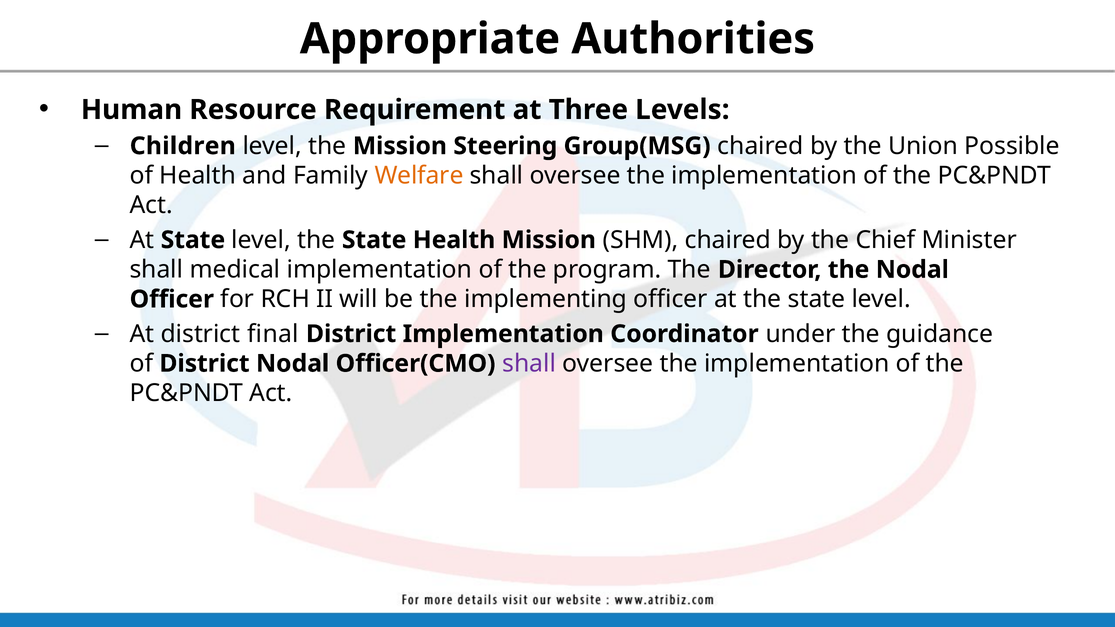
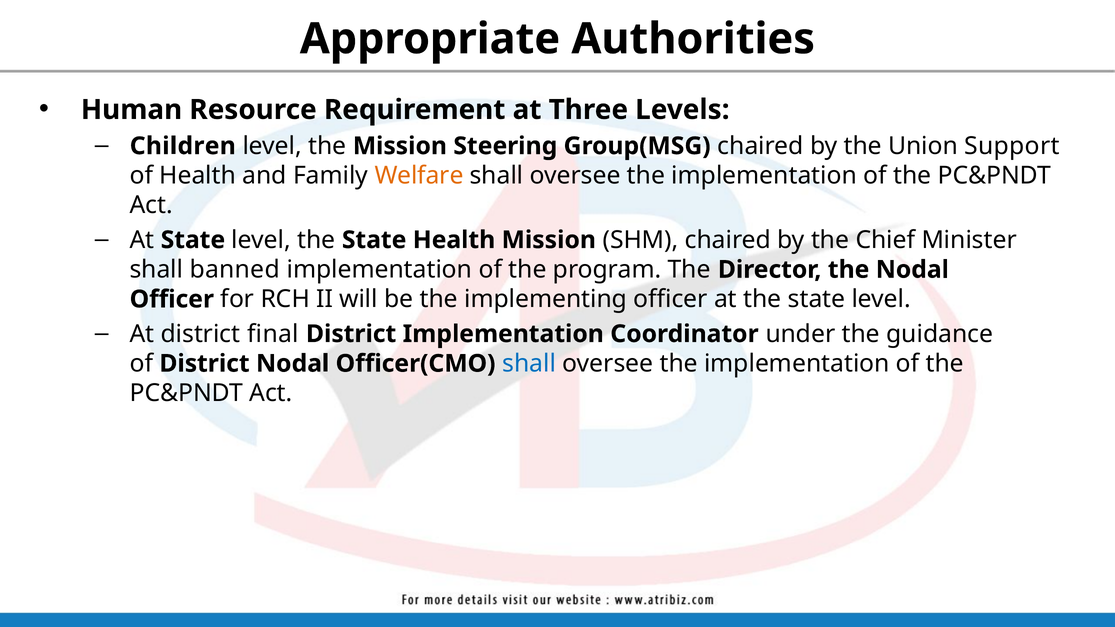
Possible: Possible -> Support
medical: medical -> banned
shall at (529, 364) colour: purple -> blue
